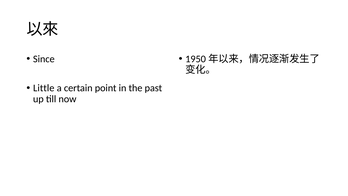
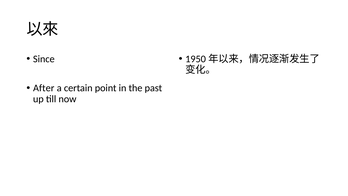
Little: Little -> After
